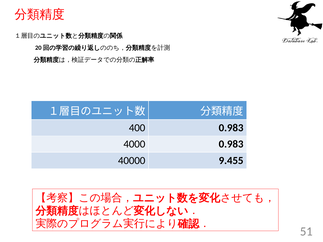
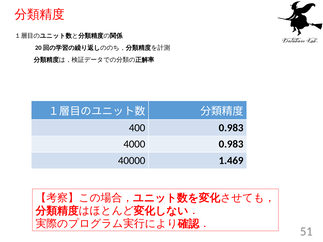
9.455: 9.455 -> 1.469
